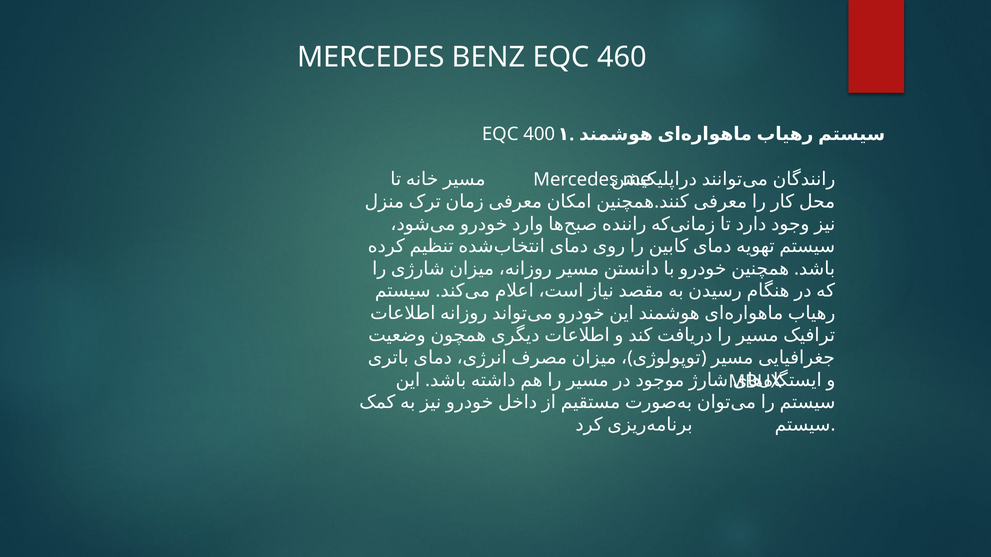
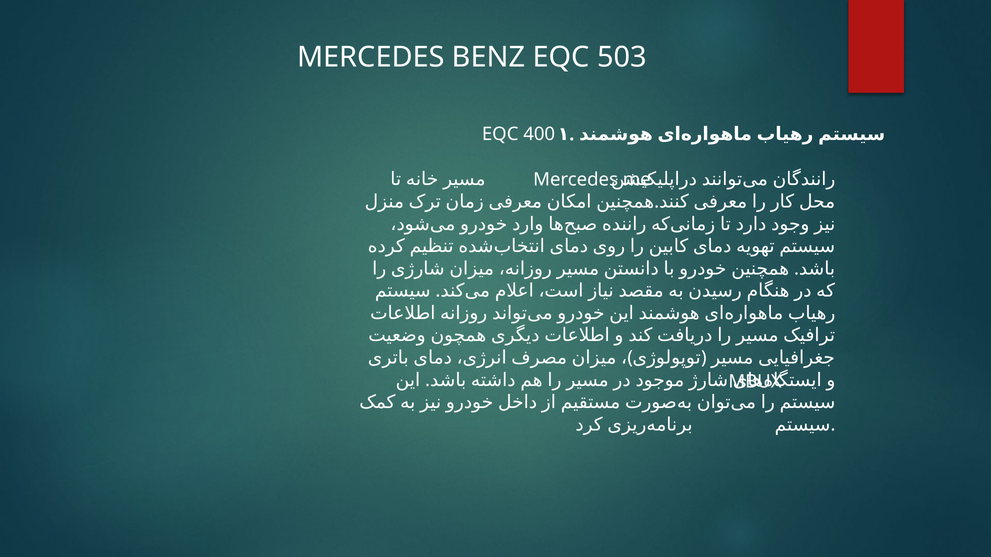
460: 460 -> 503
